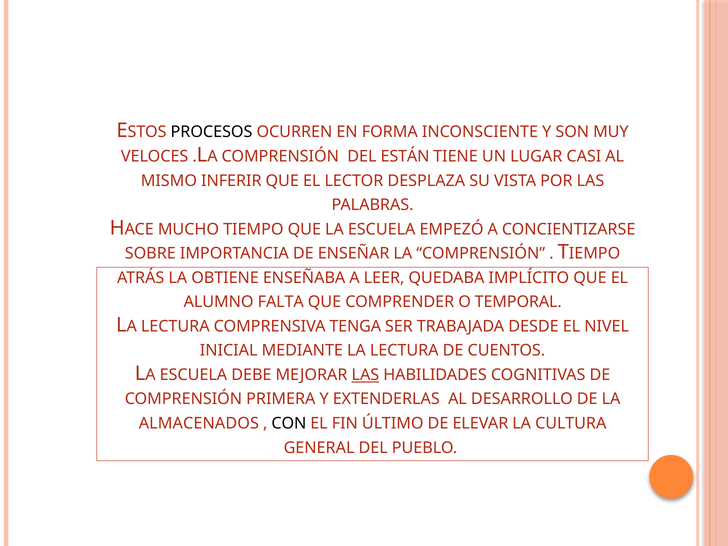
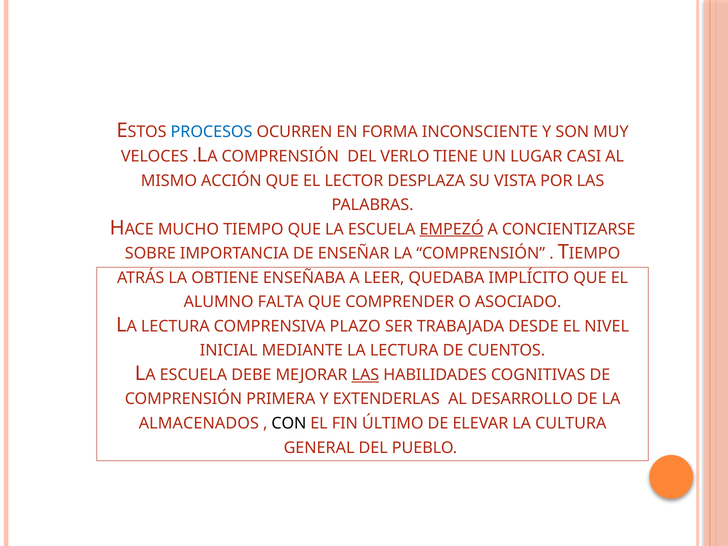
PROCESOS colour: black -> blue
ESTÁN: ESTÁN -> VERLO
INFERIR: INFERIR -> ACCIÓN
EMPEZÓ underline: none -> present
TEMPORAL: TEMPORAL -> ASOCIADO
TENGA: TENGA -> PLAZO
